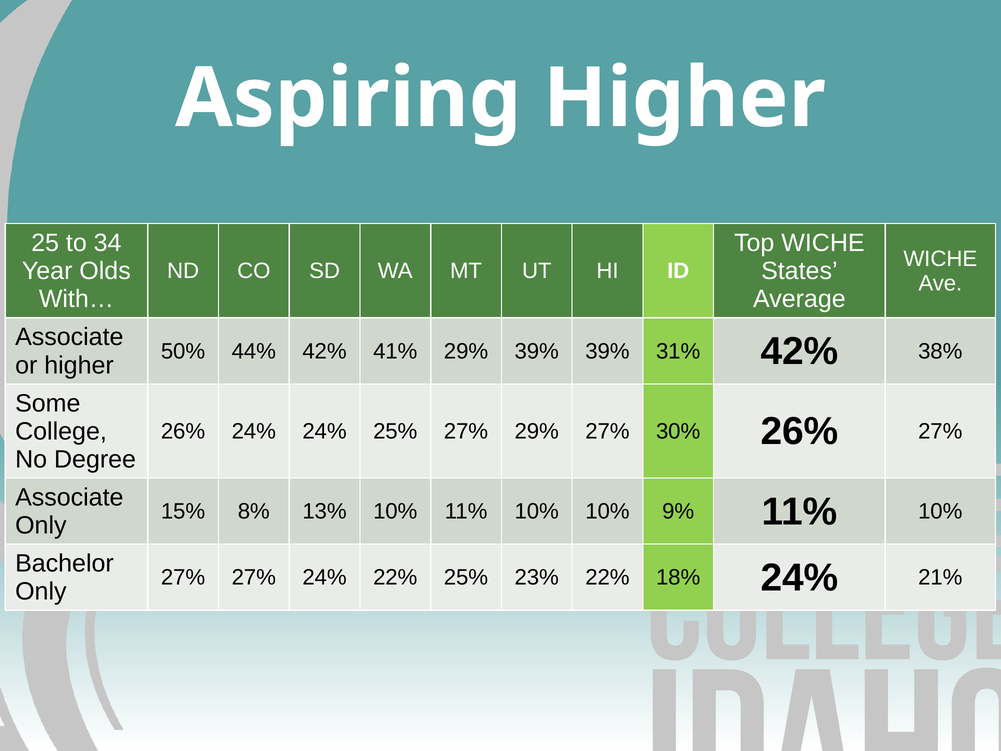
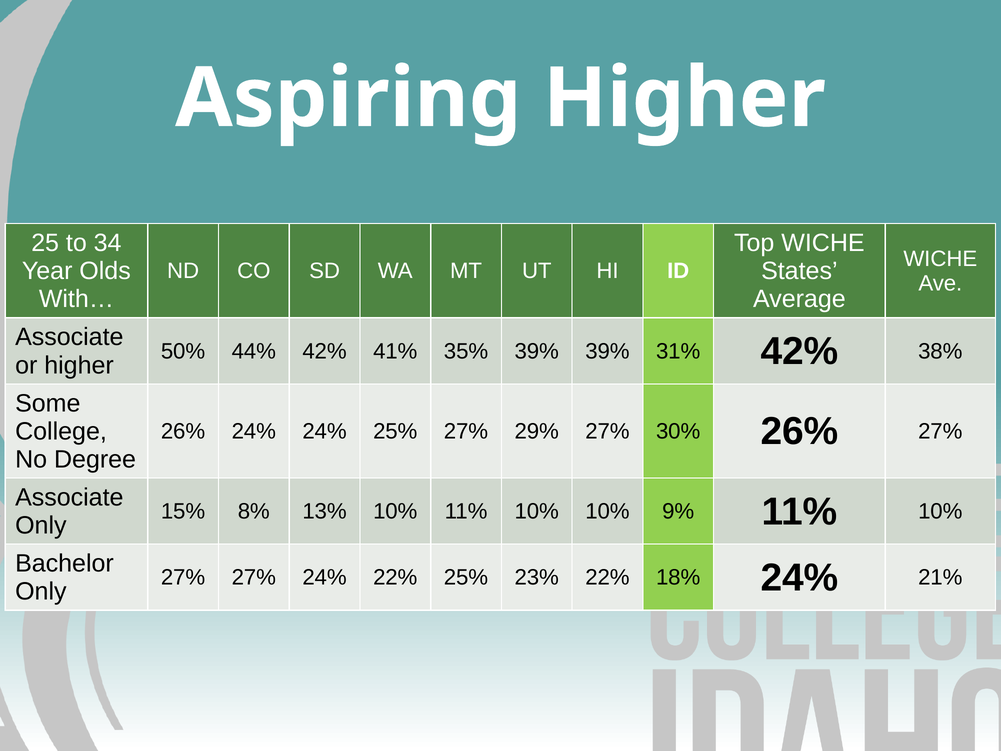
41% 29%: 29% -> 35%
